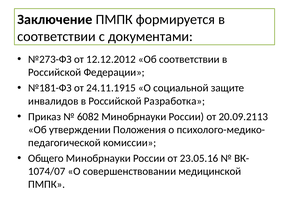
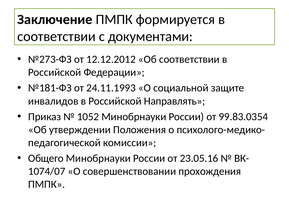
24.11.1915: 24.11.1915 -> 24.11.1993
Разработка: Разработка -> Направлять
6082: 6082 -> 1052
20.09.2113: 20.09.2113 -> 99.83.0354
медицинской: медицинской -> прохождения
